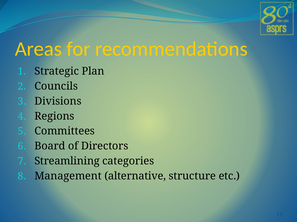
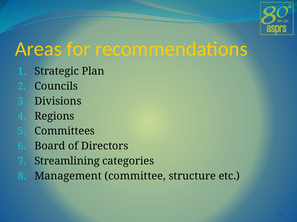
alternative: alternative -> committee
